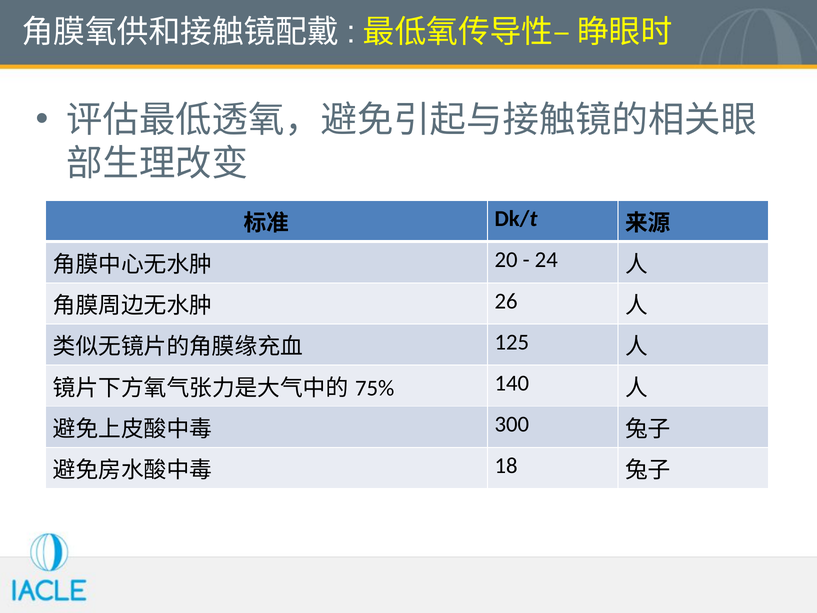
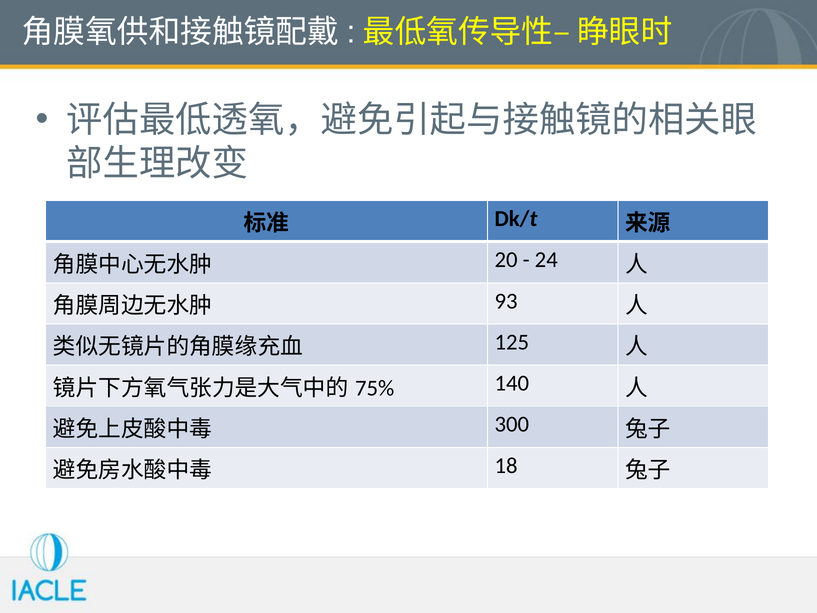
26: 26 -> 93
